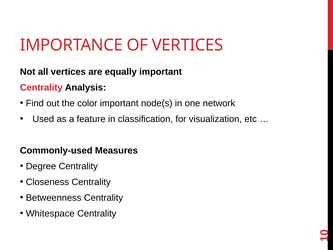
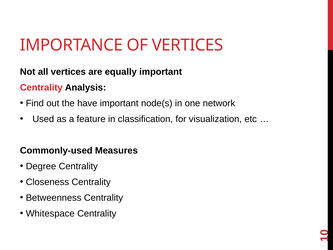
color: color -> have
